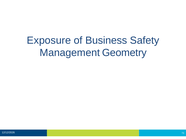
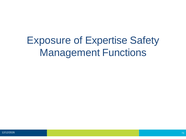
Business: Business -> Expertise
Geometry: Geometry -> Functions
